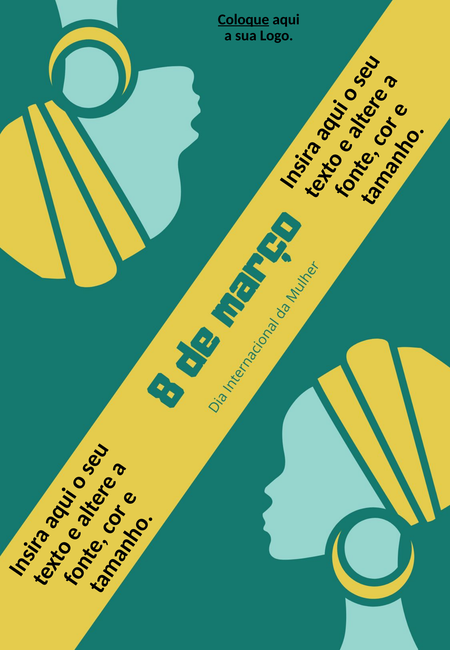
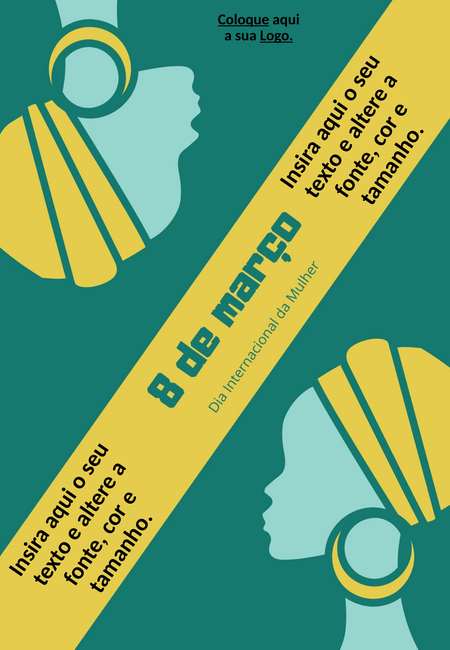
Logo underline: none -> present
